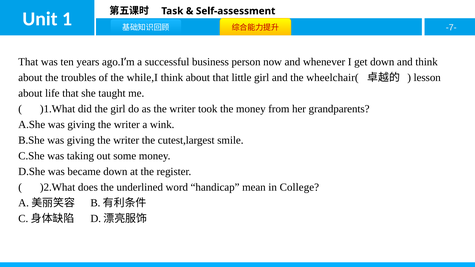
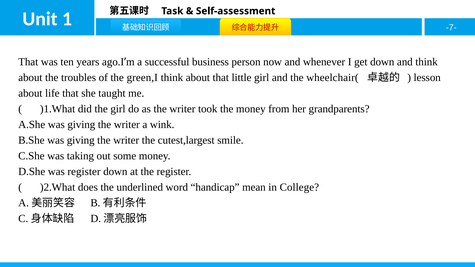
while,I: while,I -> green,I
was became: became -> register
